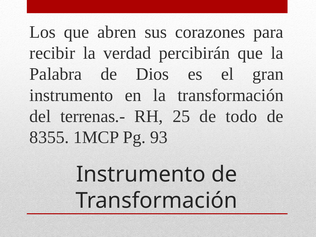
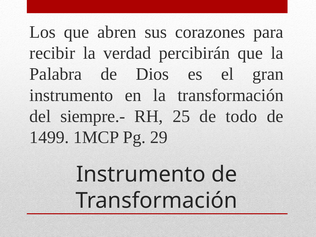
terrenas.-: terrenas.- -> siempre.-
8355: 8355 -> 1499
93: 93 -> 29
